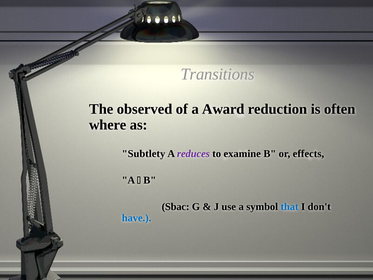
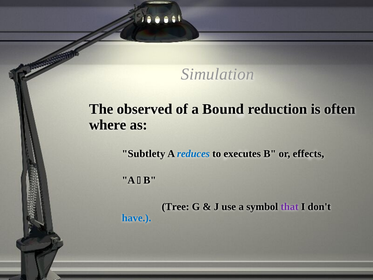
Transitions: Transitions -> Simulation
Award: Award -> Bound
reduces colour: purple -> blue
examine: examine -> executes
Sbac: Sbac -> Tree
that colour: blue -> purple
